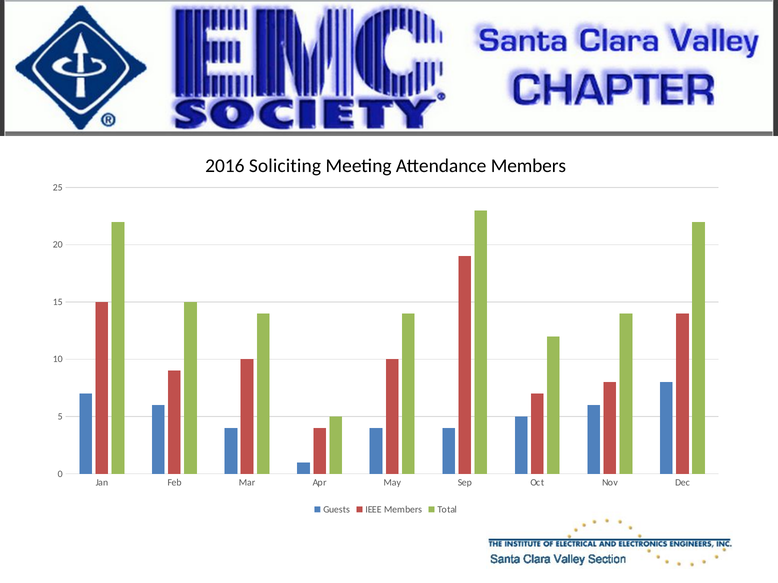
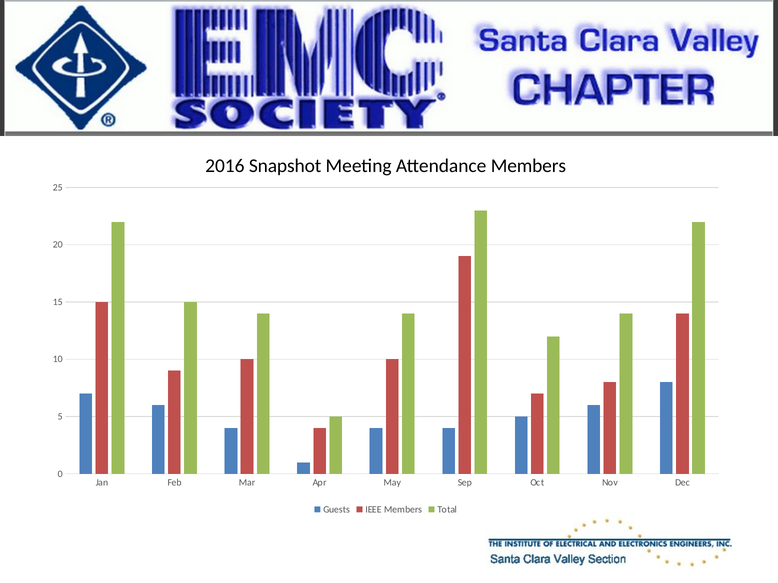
Soliciting: Soliciting -> Snapshot
